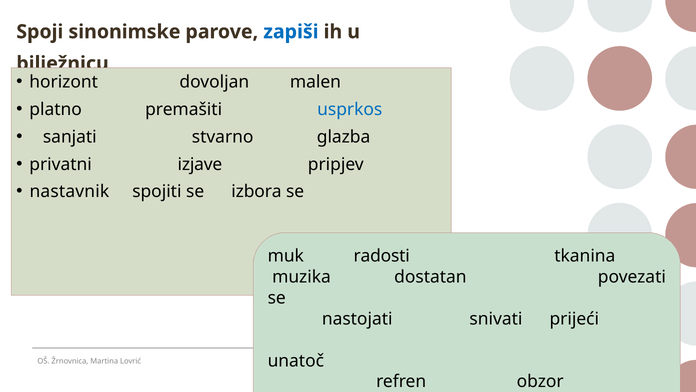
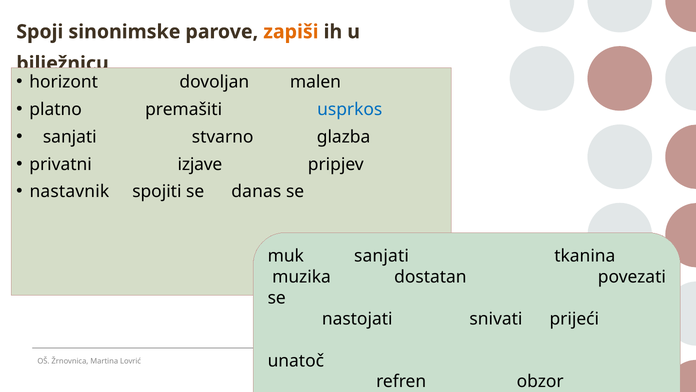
zapiši colour: blue -> orange
izbora: izbora -> danas
muk radosti: radosti -> sanjati
